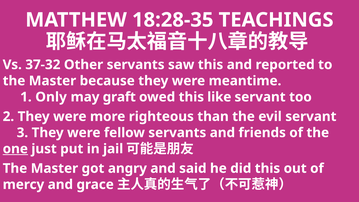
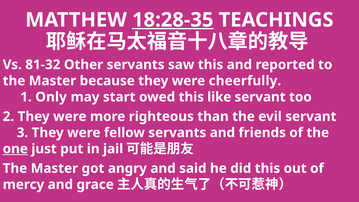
18:28-35 underline: none -> present
37-32: 37-32 -> 81-32
meantime: meantime -> cheerfully
graft: graft -> start
